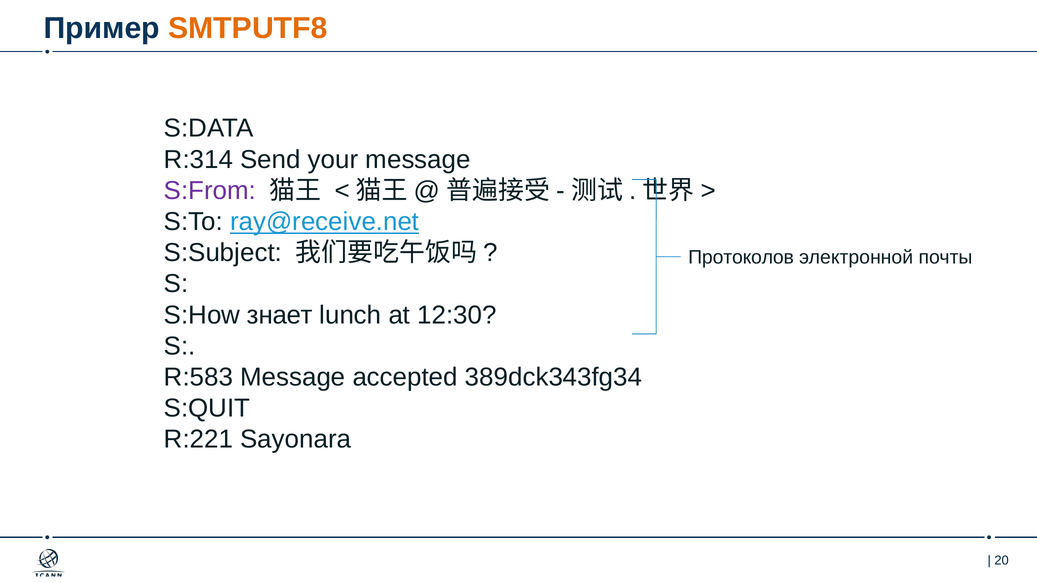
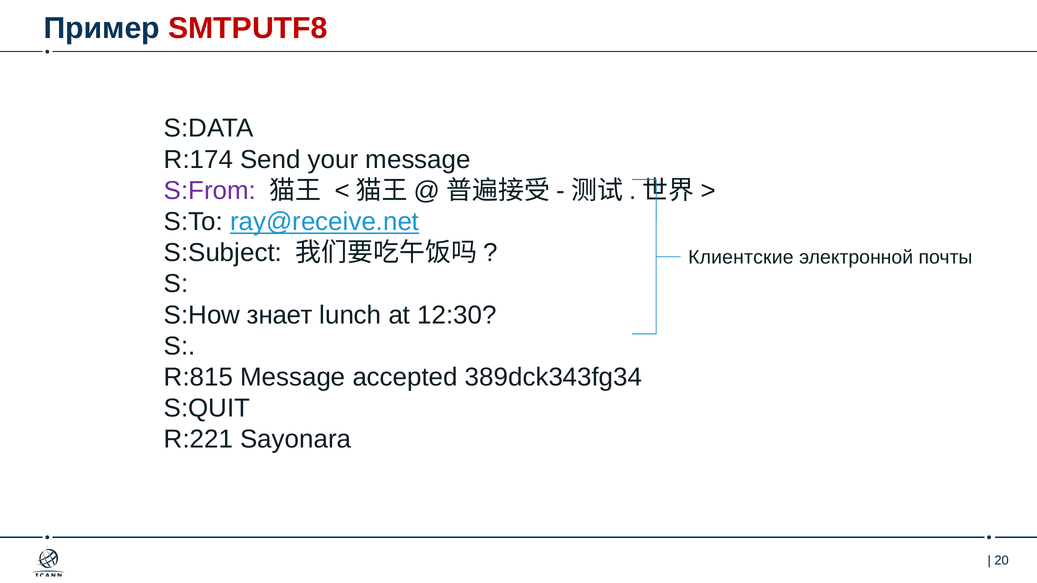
SMTPUTF8 colour: orange -> red
R:314: R:314 -> R:174
Протоколов: Протоколов -> Клиентские
R:583: R:583 -> R:815
